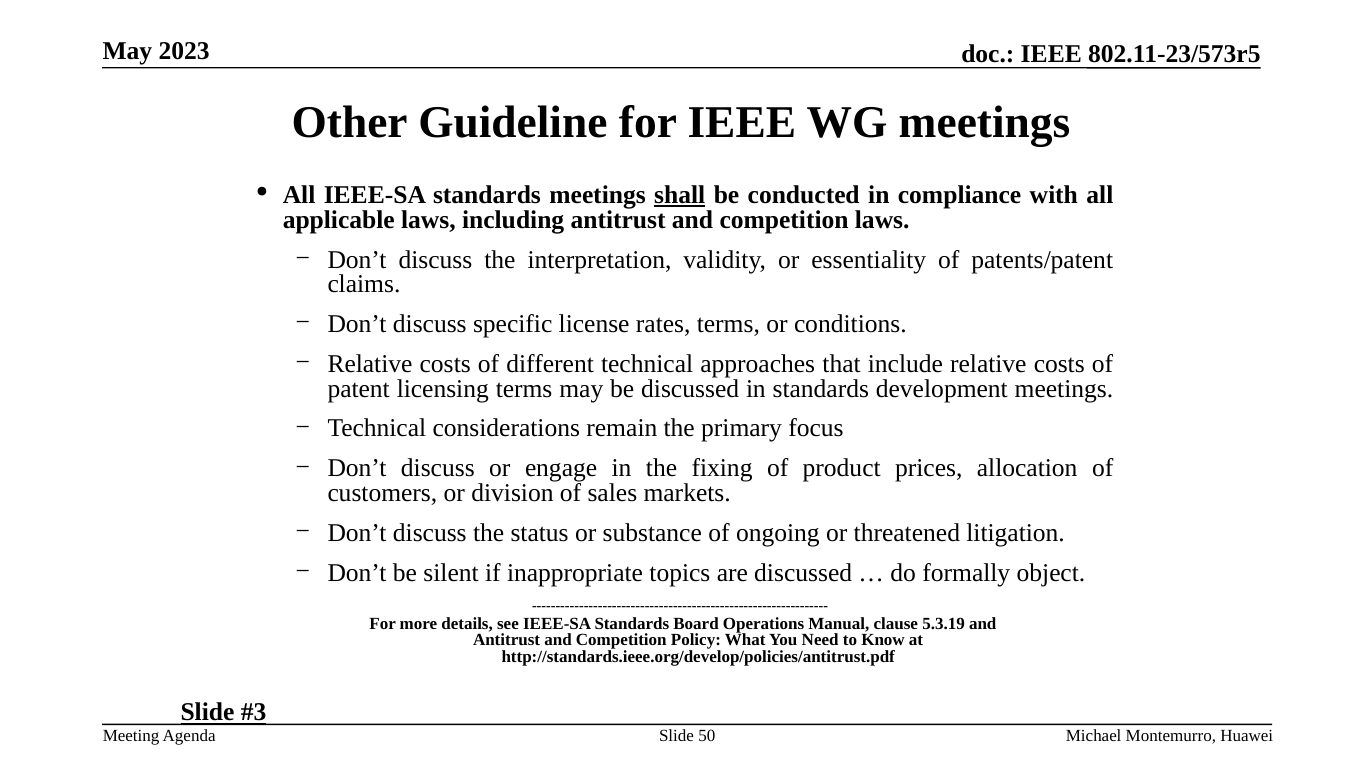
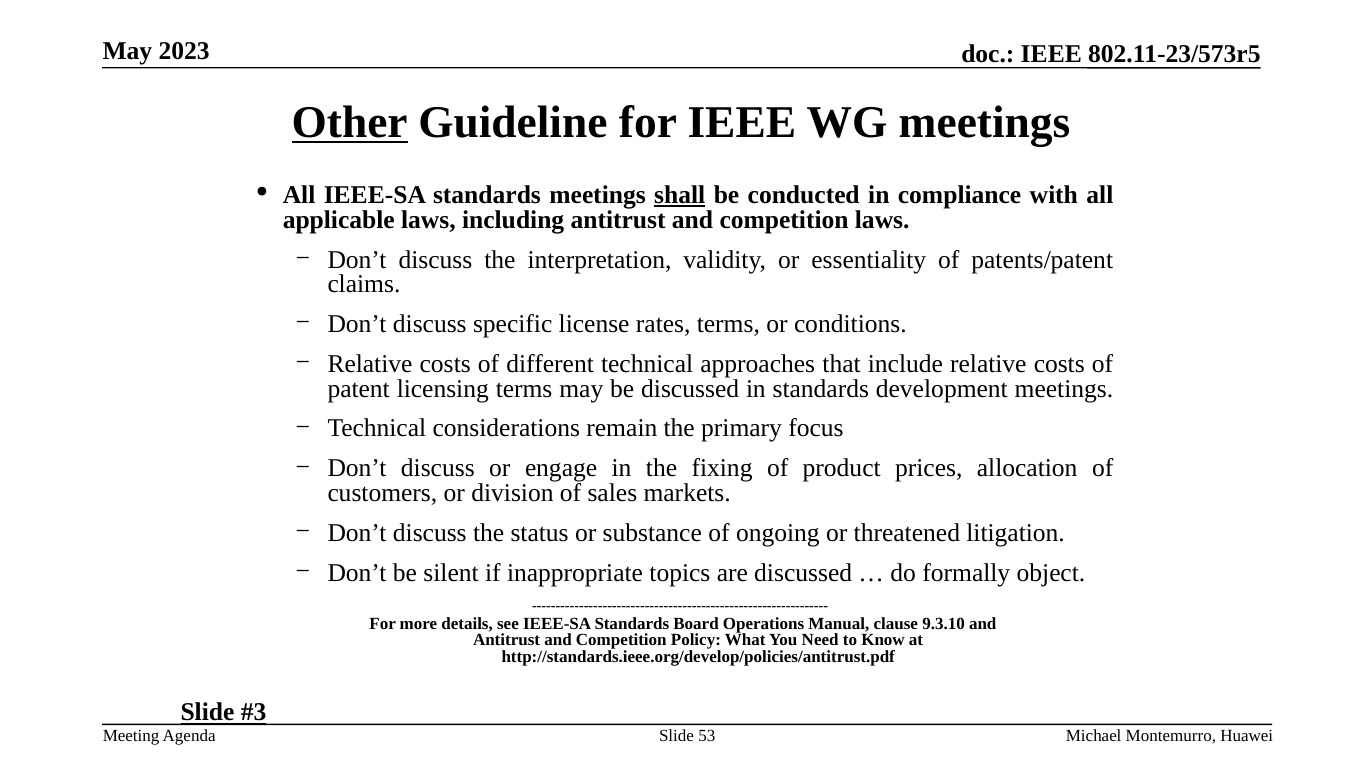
Other underline: none -> present
5.3.19: 5.3.19 -> 9.3.10
50: 50 -> 53
